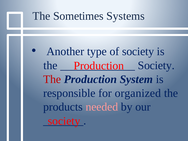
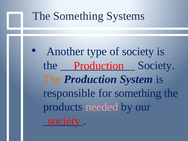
The Sometimes: Sometimes -> Something
The at (52, 79) colour: red -> orange
for organized: organized -> something
